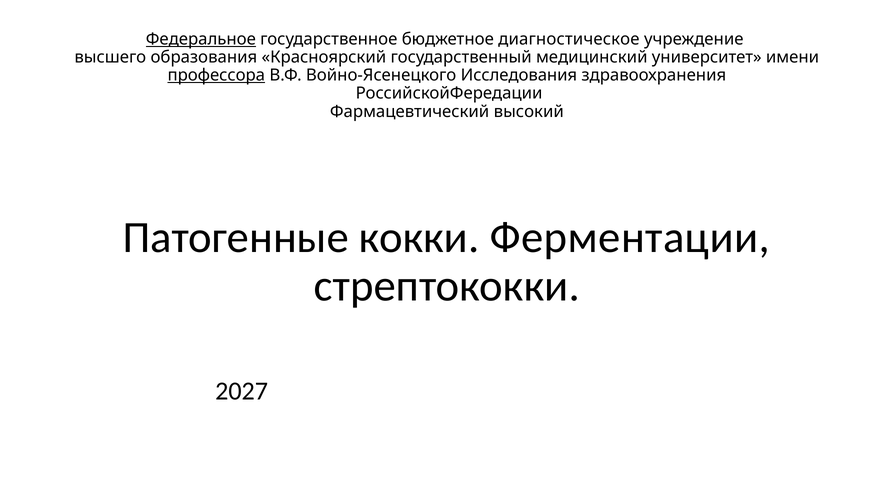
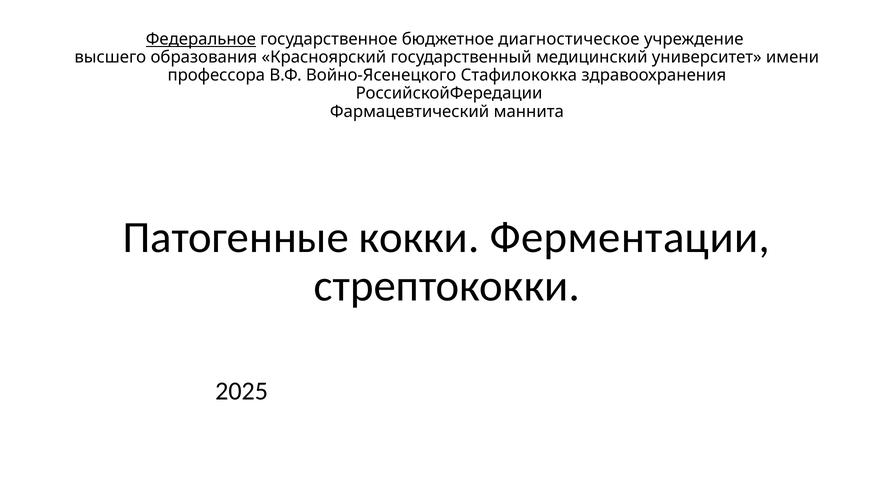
профессора underline: present -> none
Исследования: Исследования -> Стафилококка
высокий: высокий -> маннита
2027: 2027 -> 2025
